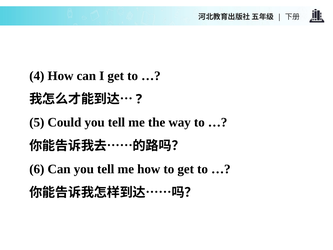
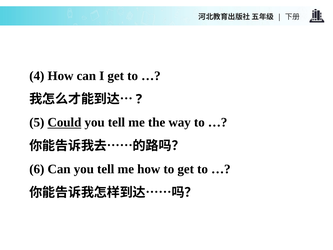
Could underline: none -> present
